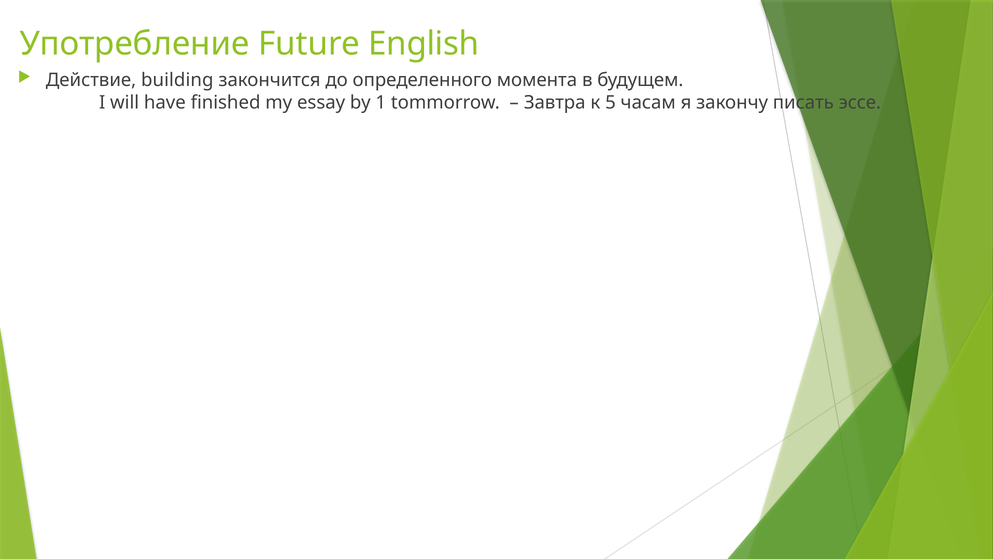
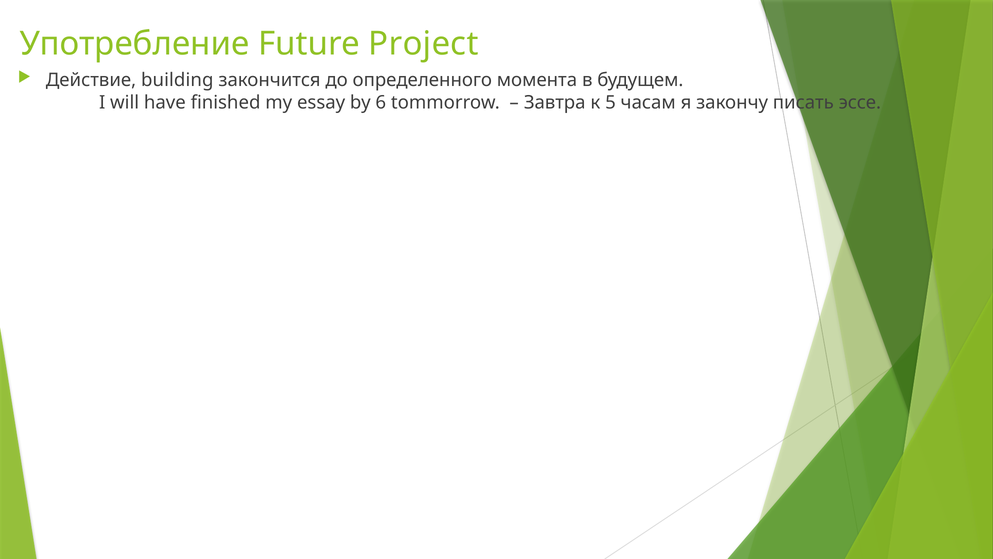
English: English -> Project
1: 1 -> 6
